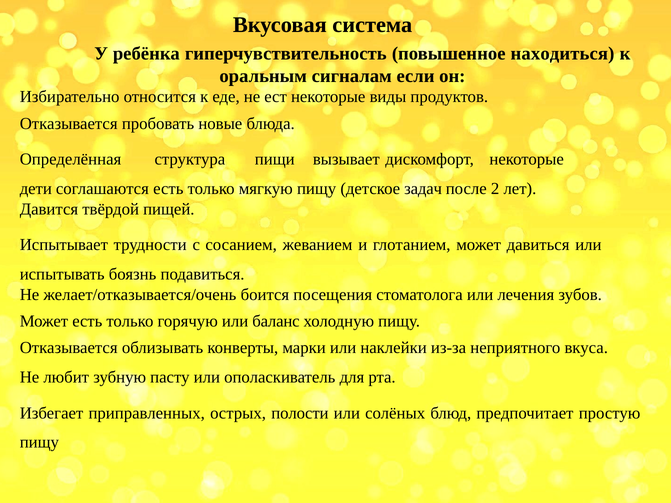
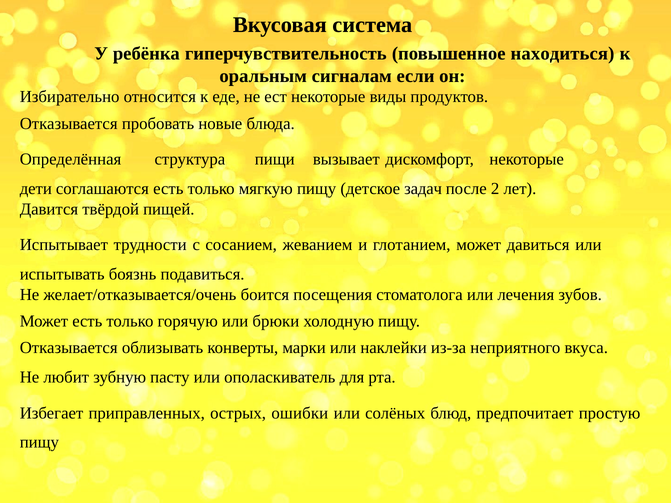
баланс: баланс -> брюки
полости: полости -> ошибки
